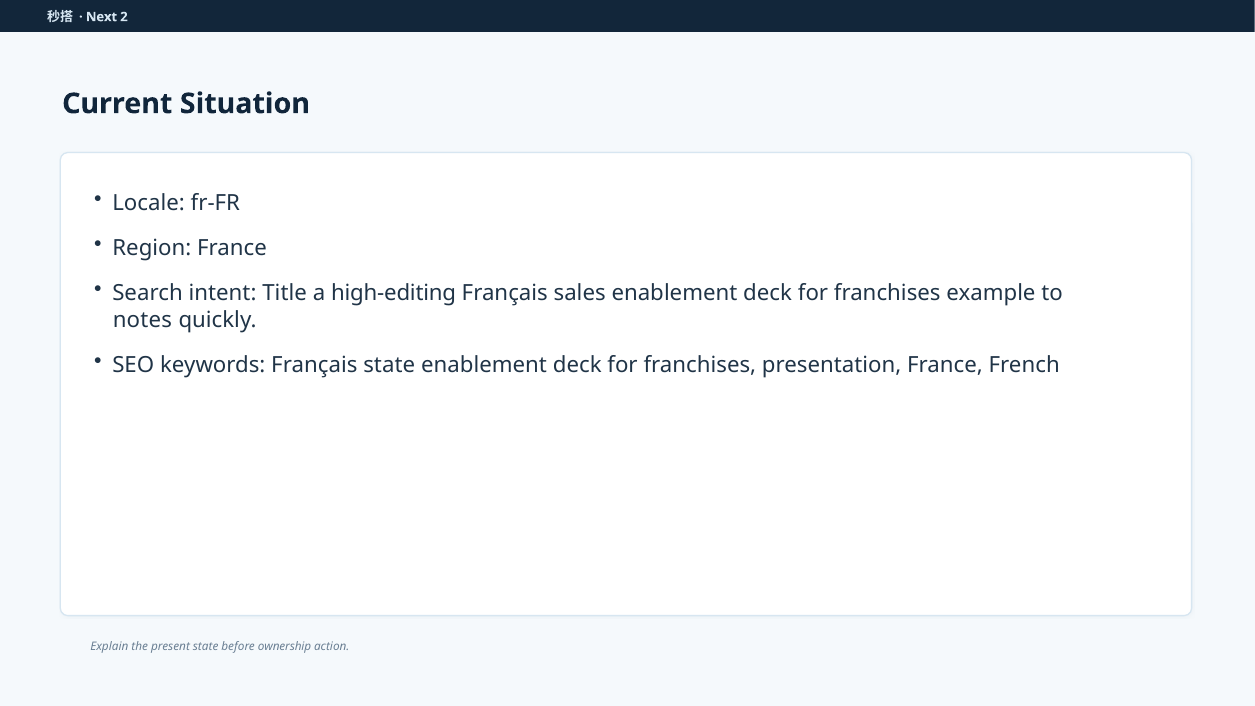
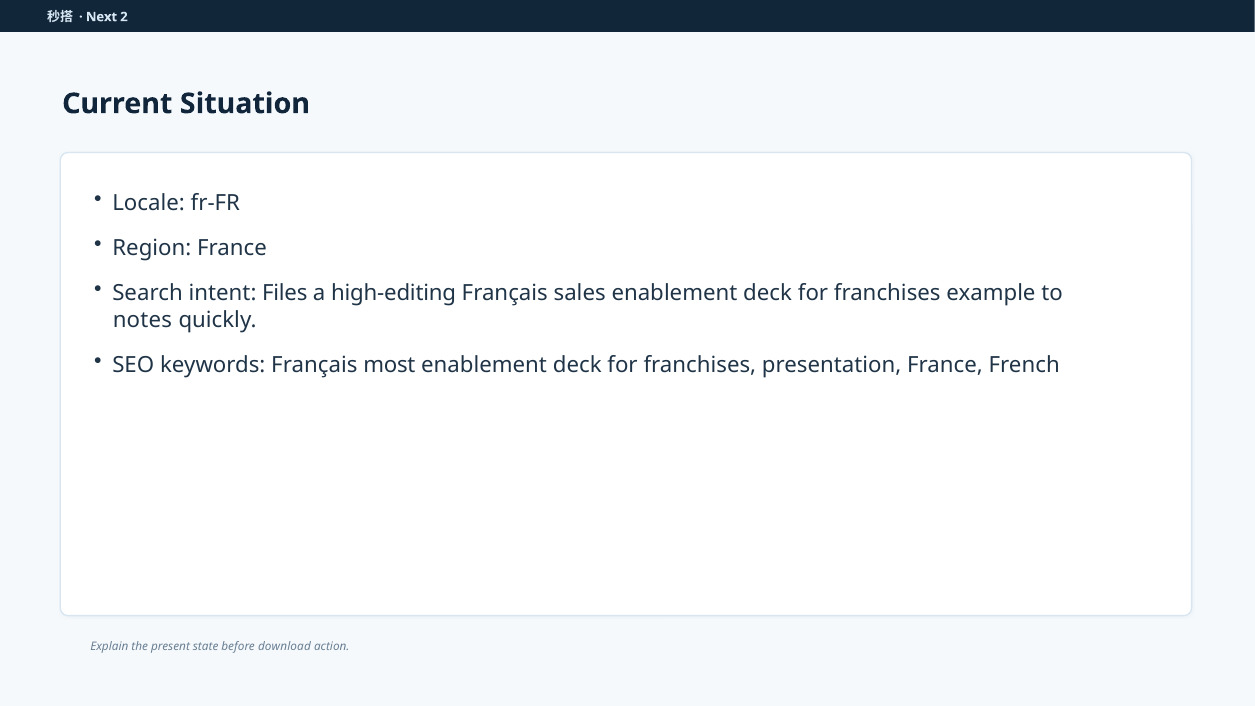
Title: Title -> Files
Français state: state -> most
ownership: ownership -> download
